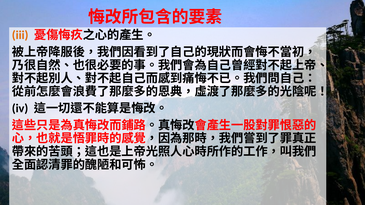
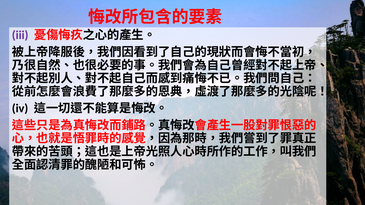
iii colour: orange -> purple
